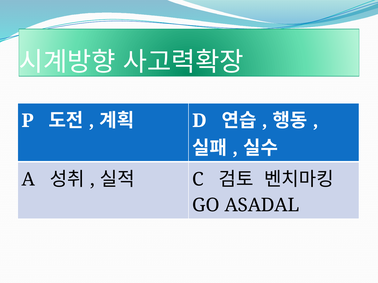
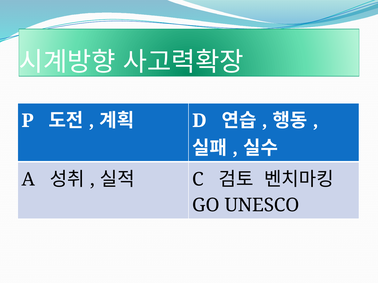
ASADAL: ASADAL -> UNESCO
